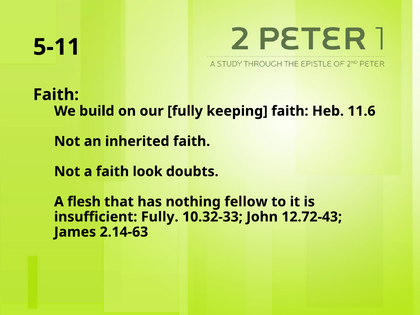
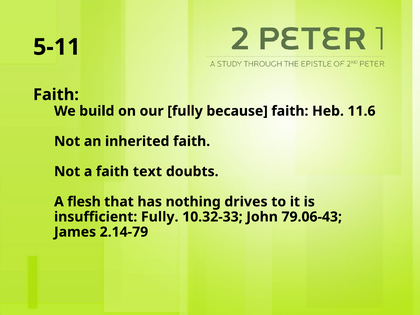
keeping: keeping -> because
look: look -> text
fellow: fellow -> drives
12.72-43: 12.72-43 -> 79.06-43
2.14-63: 2.14-63 -> 2.14-79
